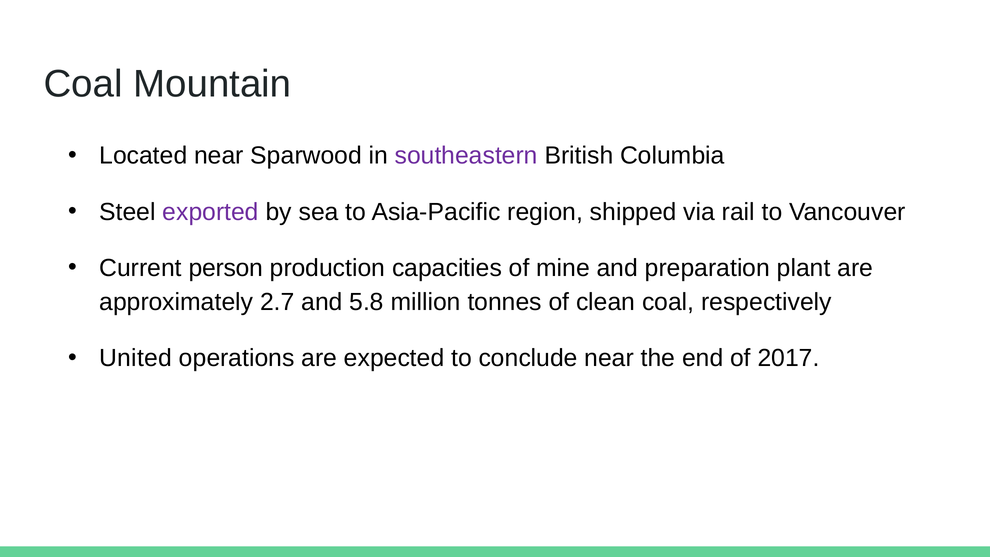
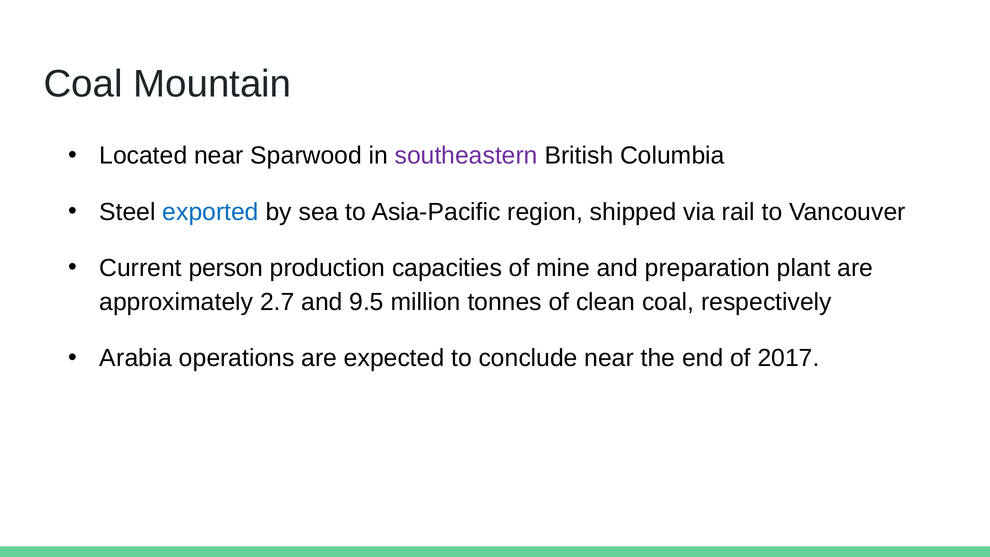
exported colour: purple -> blue
5.8: 5.8 -> 9.5
United: United -> Arabia
